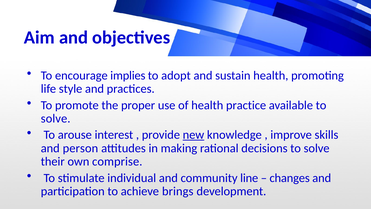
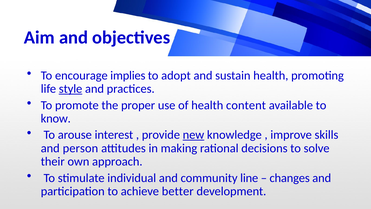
style underline: none -> present
practice: practice -> content
solve at (56, 118): solve -> know
comprise: comprise -> approach
brings: brings -> better
